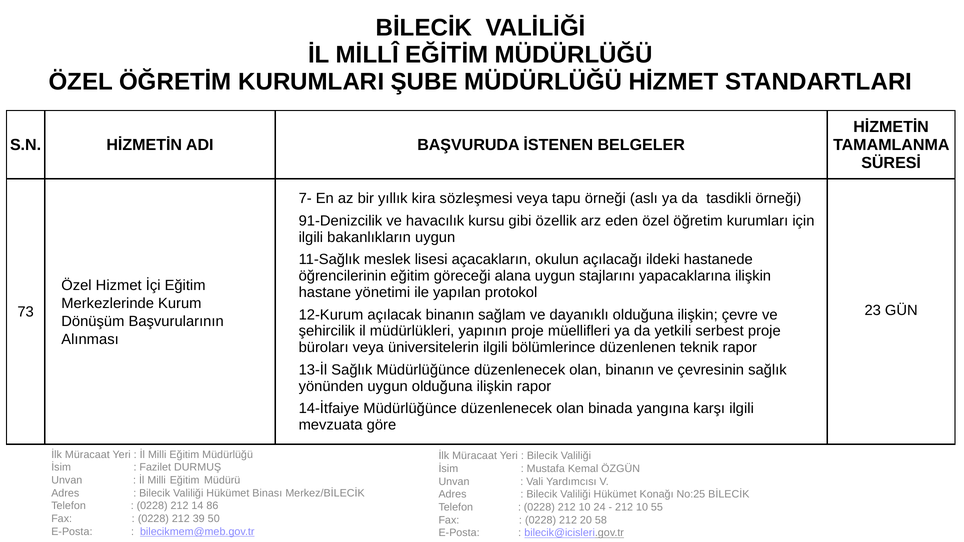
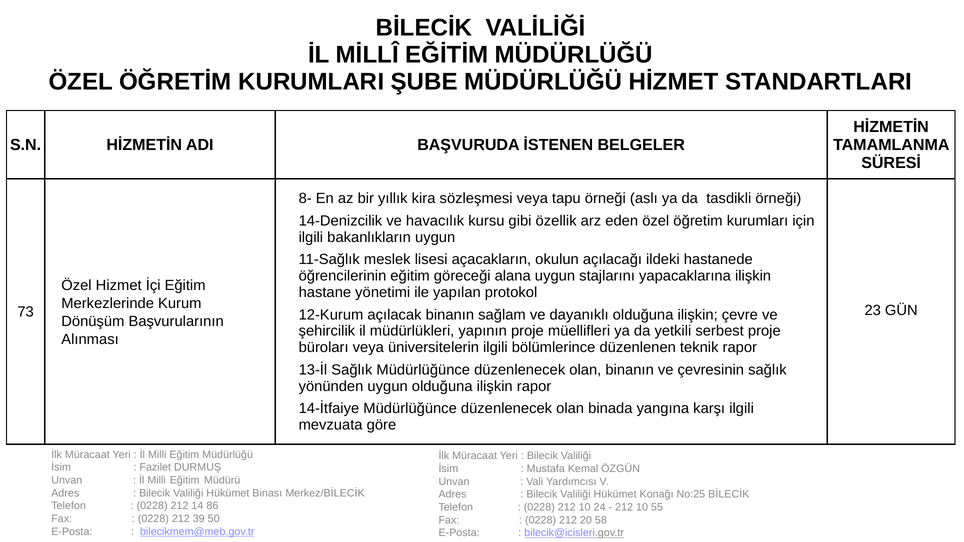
7-: 7- -> 8-
91-Denizcilik: 91-Denizcilik -> 14-Denizcilik
